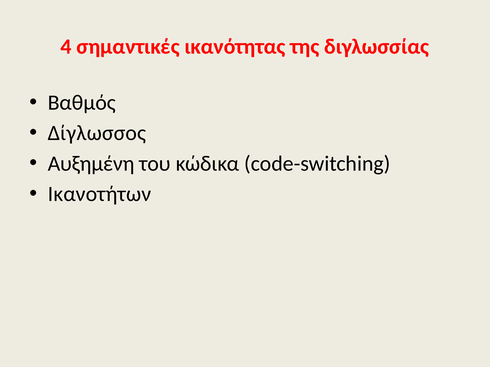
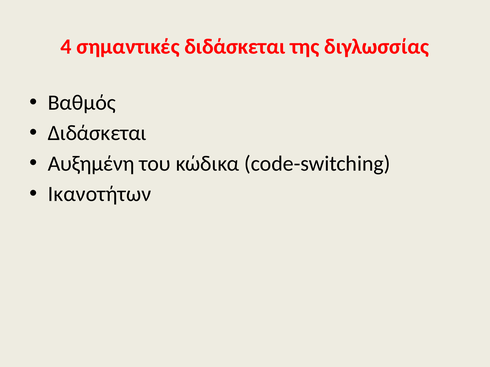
σημαντικές ικανότητας: ικανότητας -> διδάσκεται
Δίγλωσσος at (97, 133): Δίγλωσσος -> Διδάσκεται
